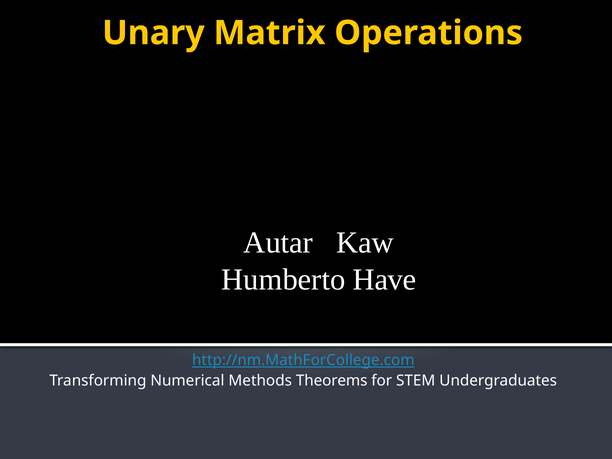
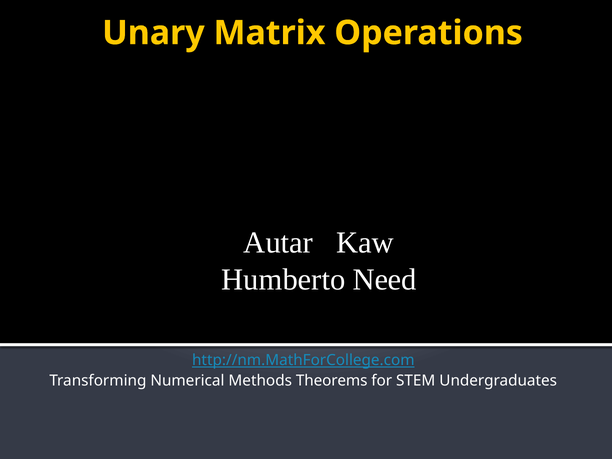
Have: Have -> Need
